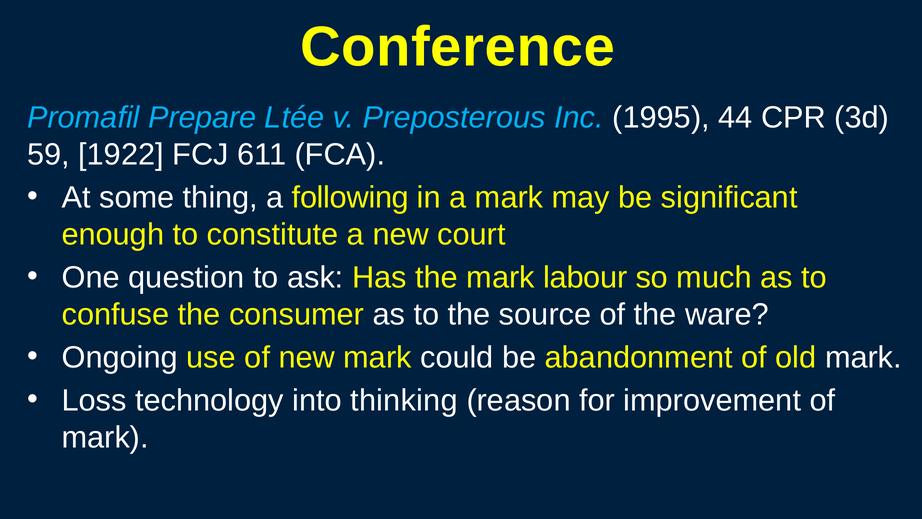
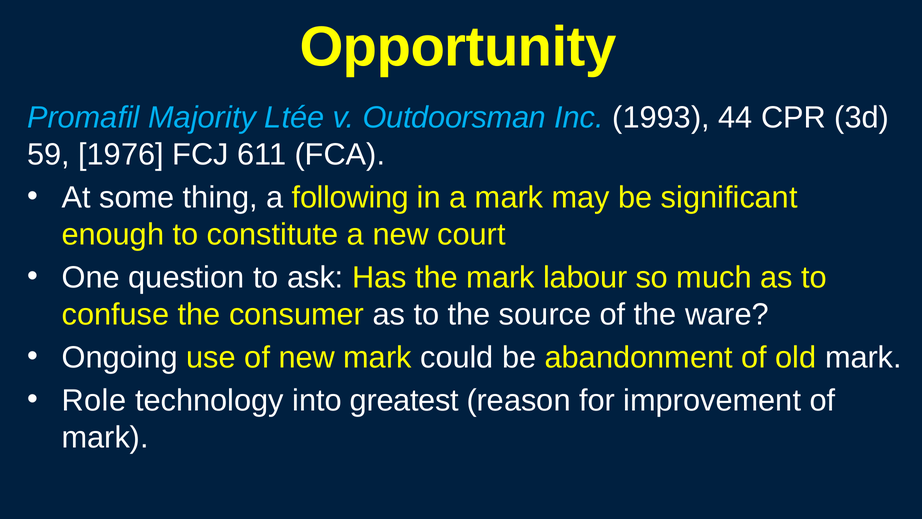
Conference: Conference -> Opportunity
Prepare: Prepare -> Majority
Preposterous: Preposterous -> Outdoorsman
1995: 1995 -> 1993
1922: 1922 -> 1976
Loss: Loss -> Role
thinking: thinking -> greatest
